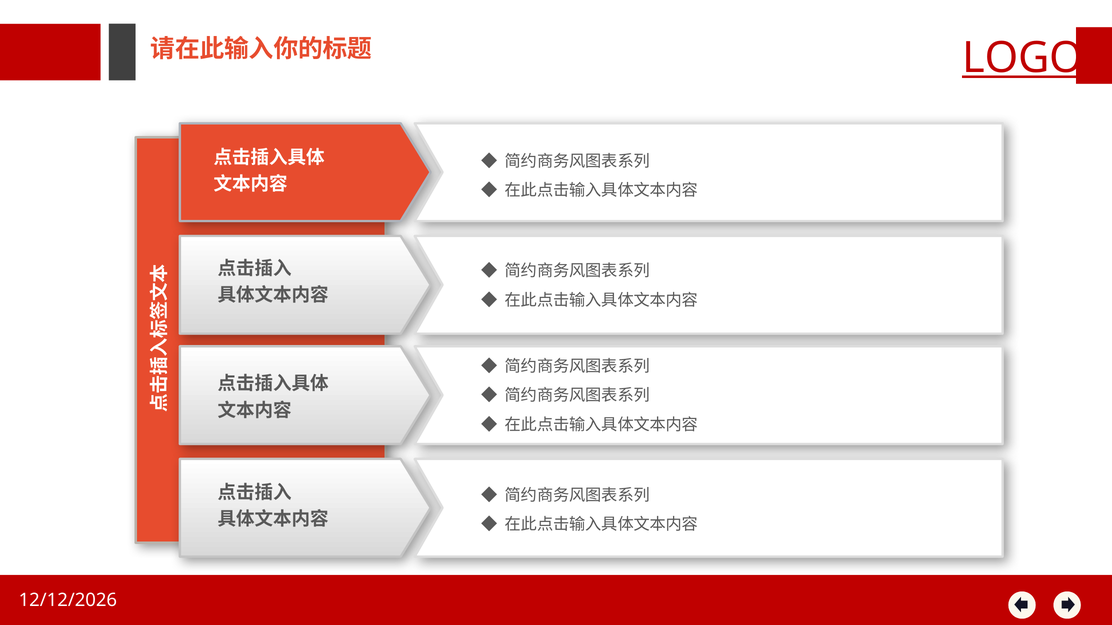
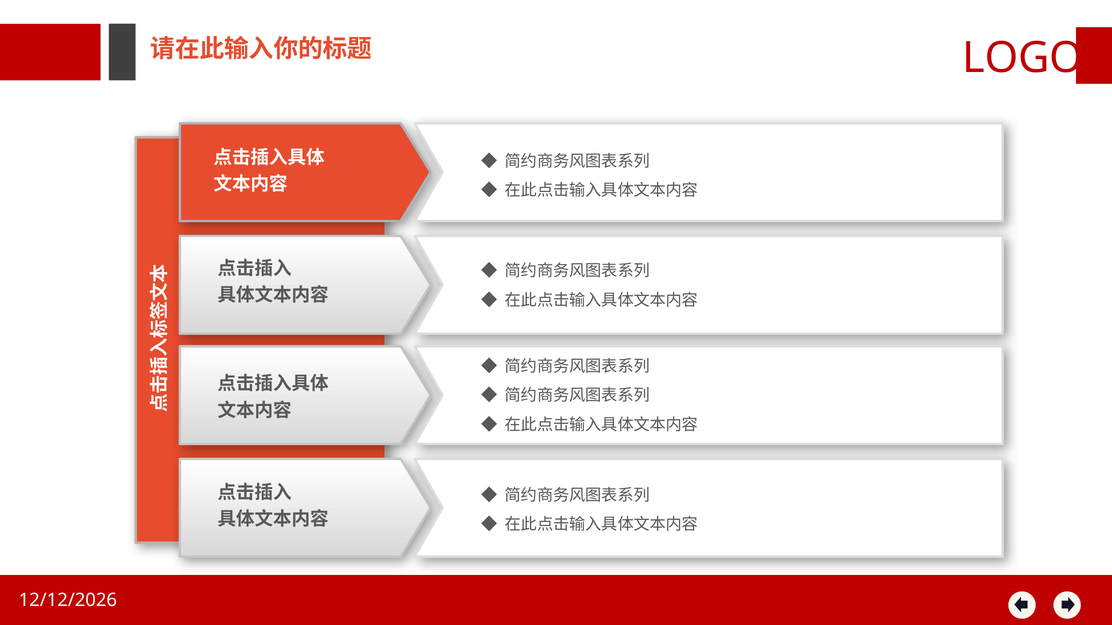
LOGO underline: present -> none
